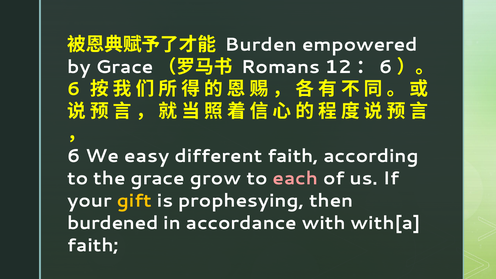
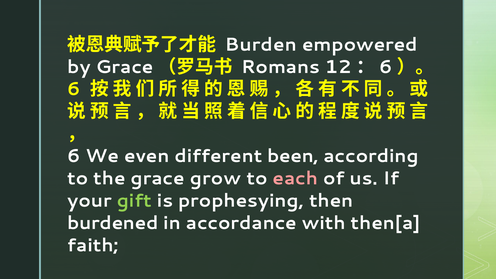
easy: easy -> even
different faith: faith -> been
gift colour: yellow -> light green
with[a: with[a -> then[a
